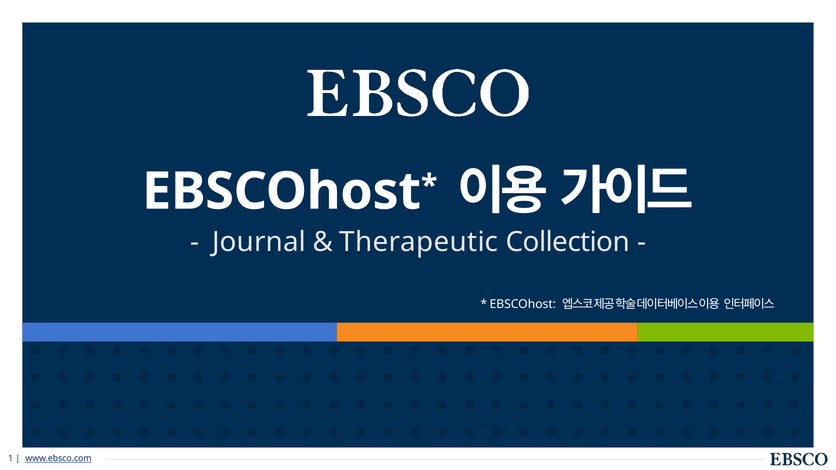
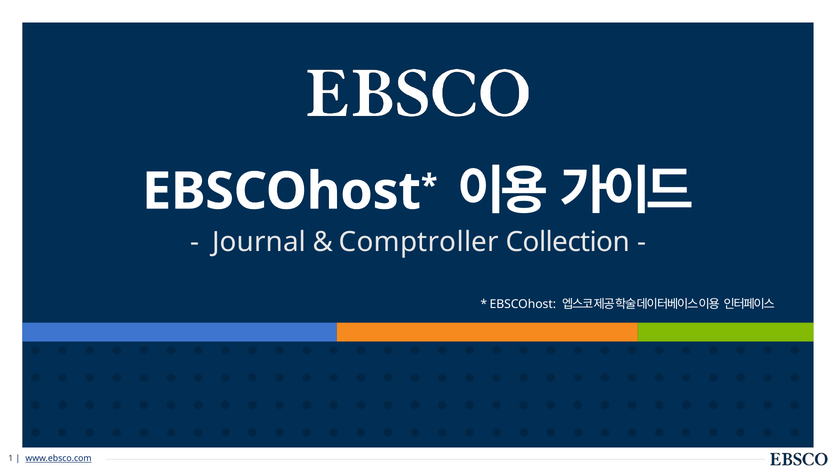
Therapeutic: Therapeutic -> Comptroller
